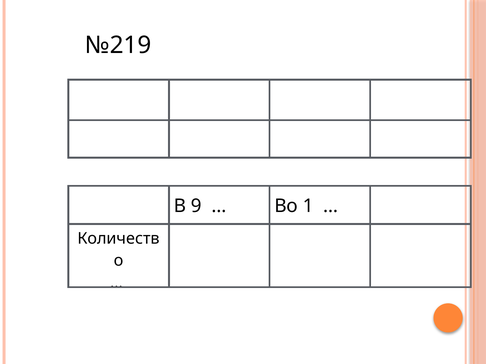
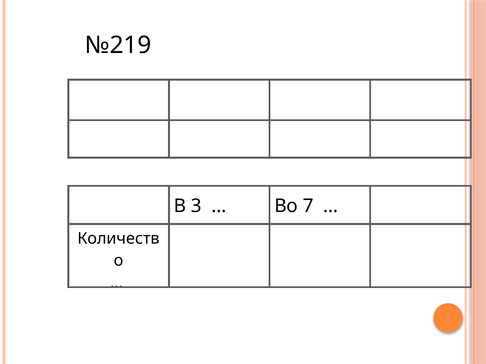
9: 9 -> 3
1: 1 -> 7
